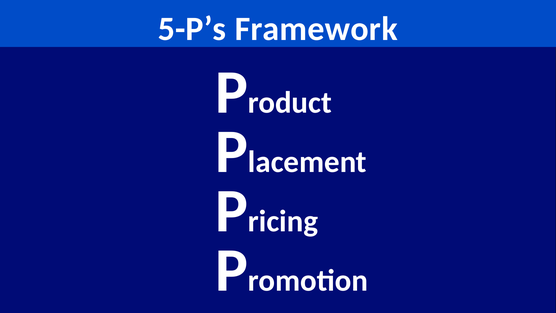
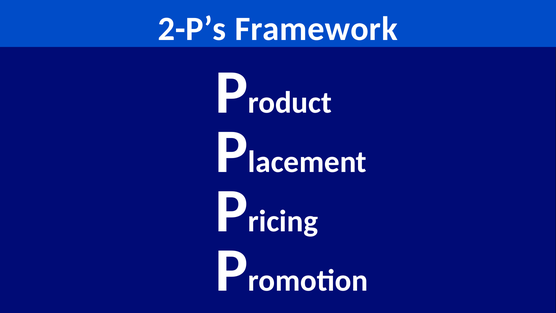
5-P’s: 5-P’s -> 2-P’s
